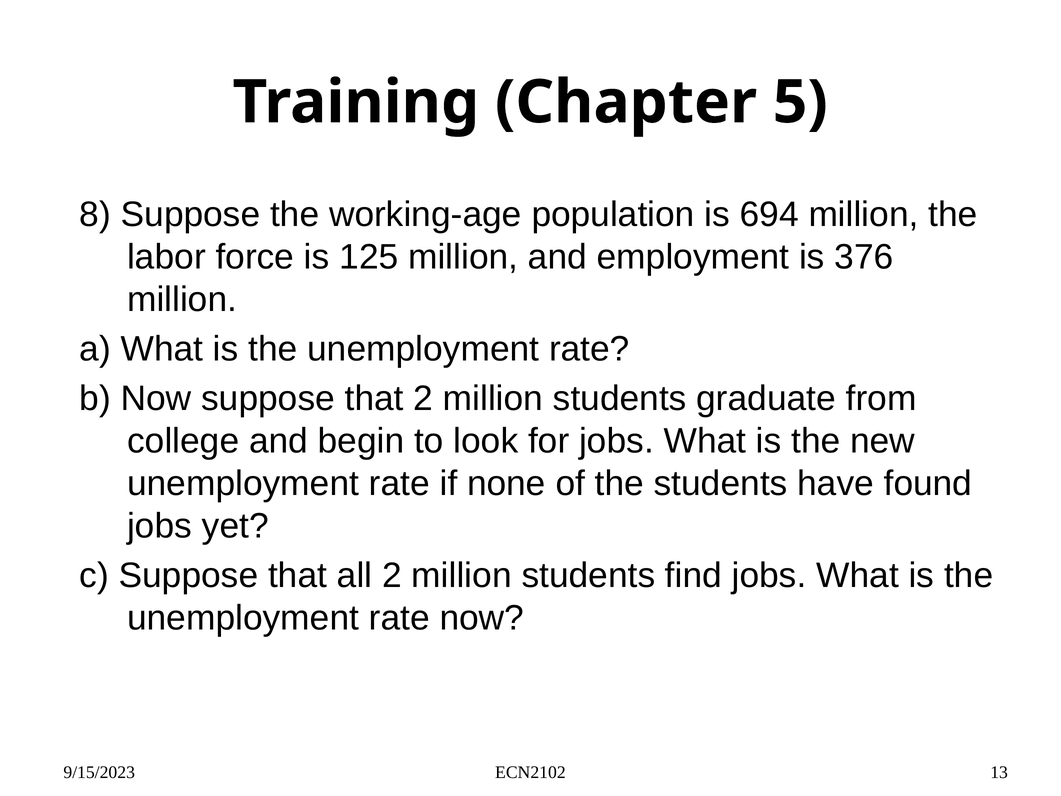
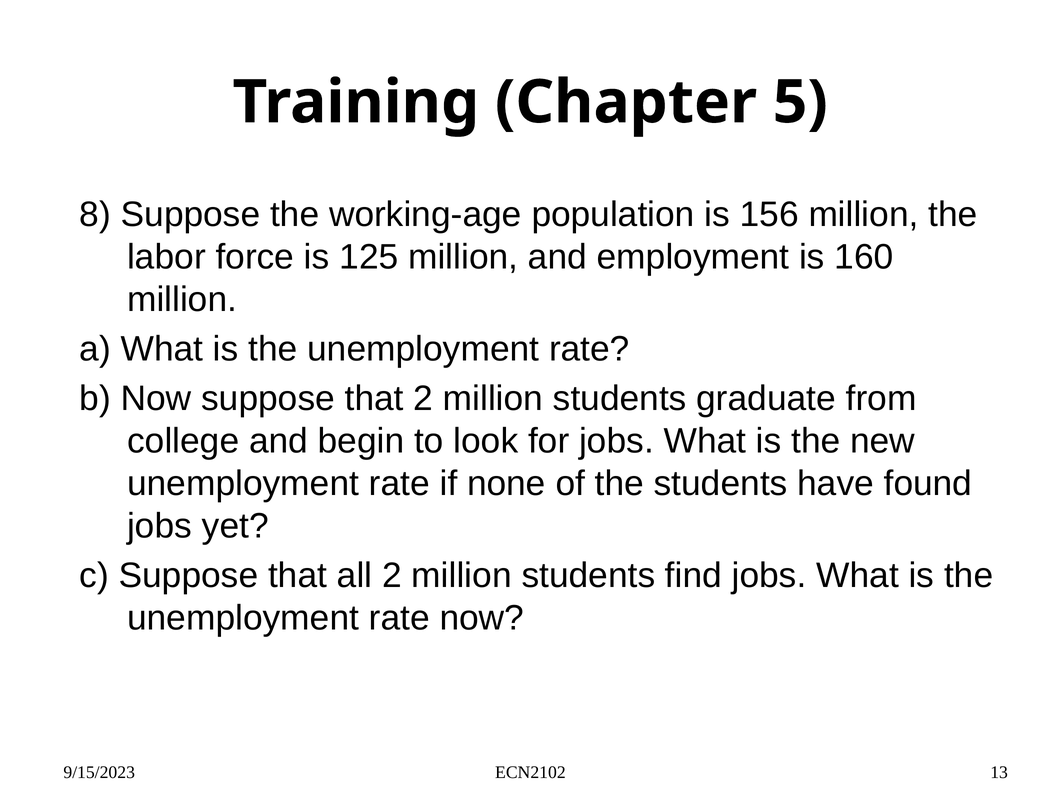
694: 694 -> 156
376: 376 -> 160
